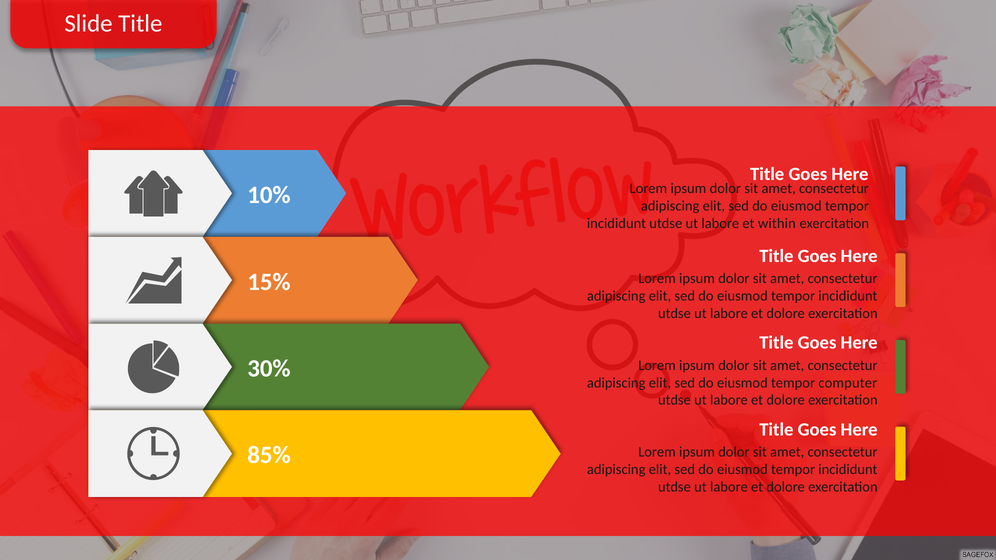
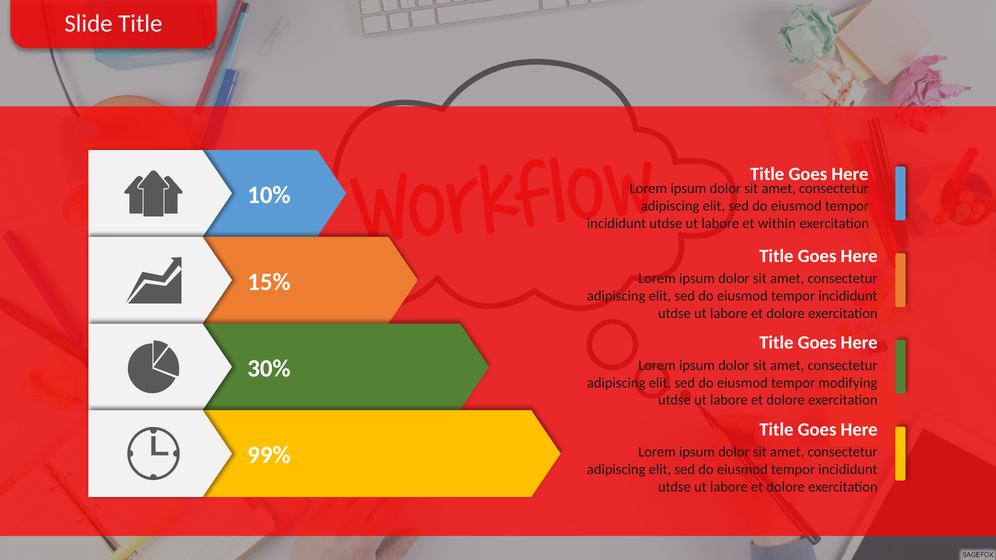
computer: computer -> modifying
85%: 85% -> 99%
